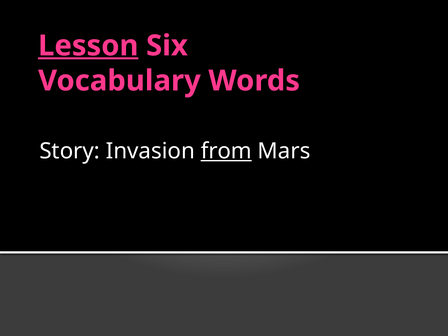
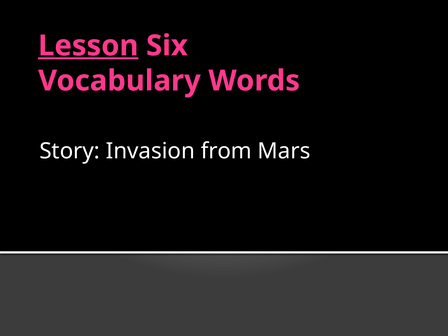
from underline: present -> none
